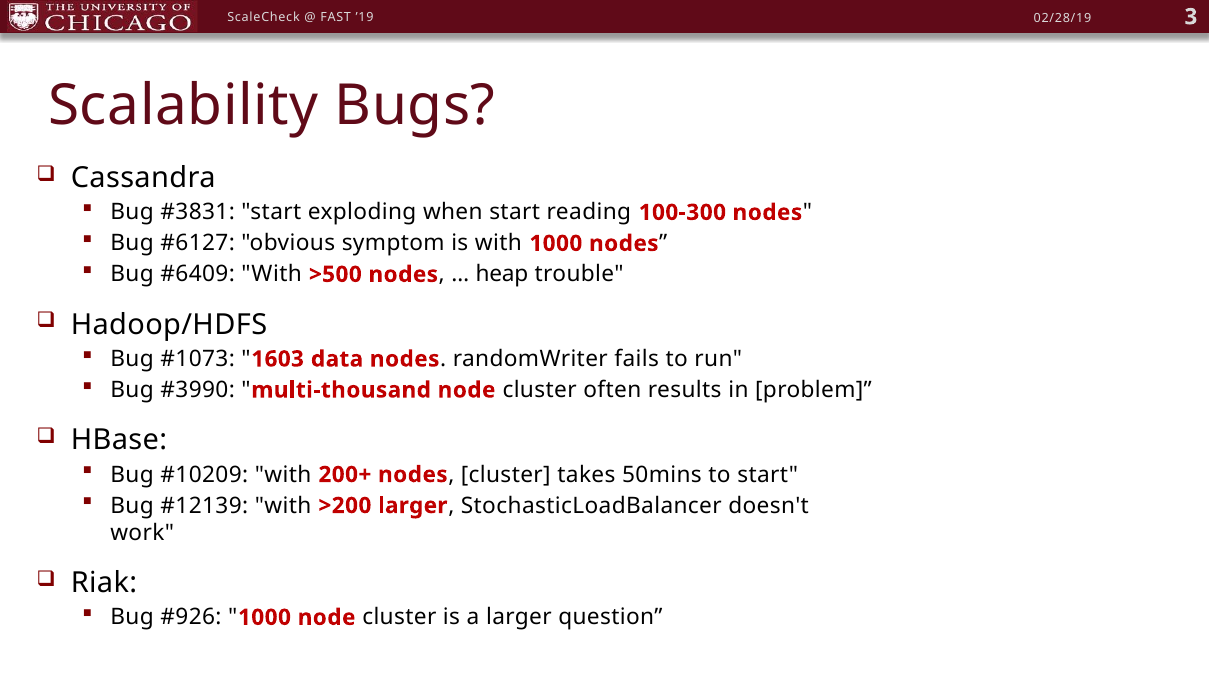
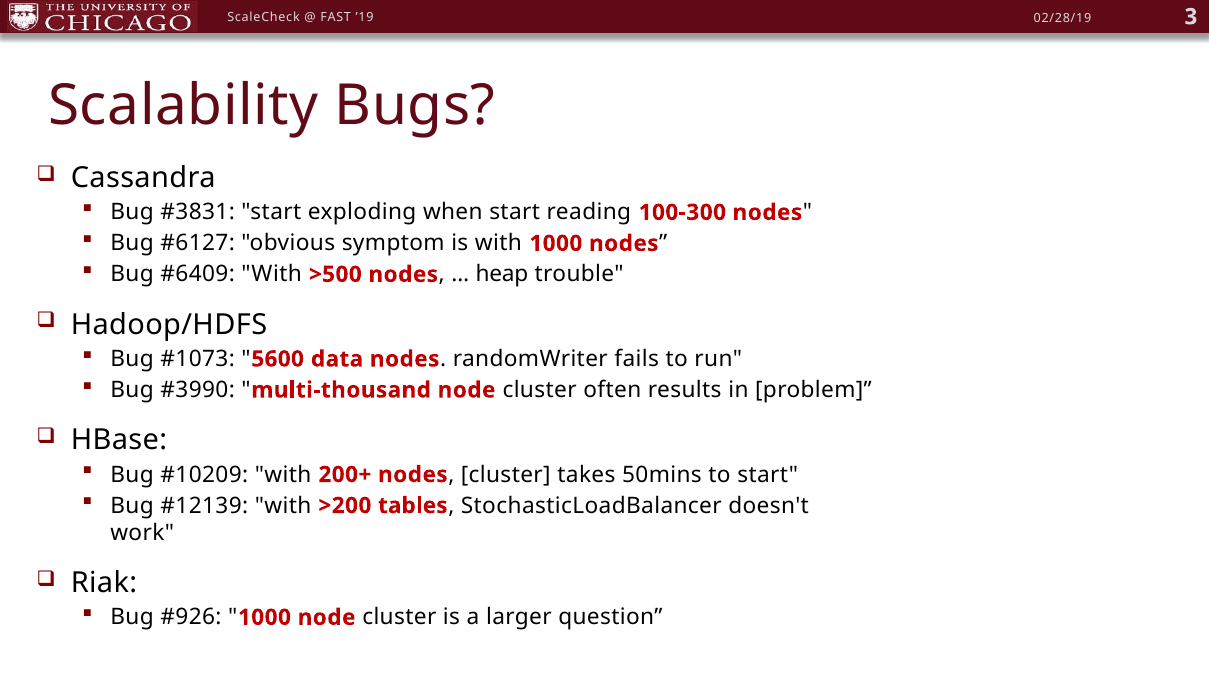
1603: 1603 -> 5600
>200 larger: larger -> tables
